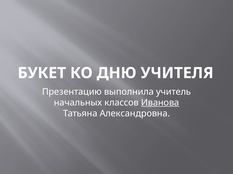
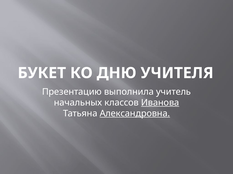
Александровна underline: none -> present
